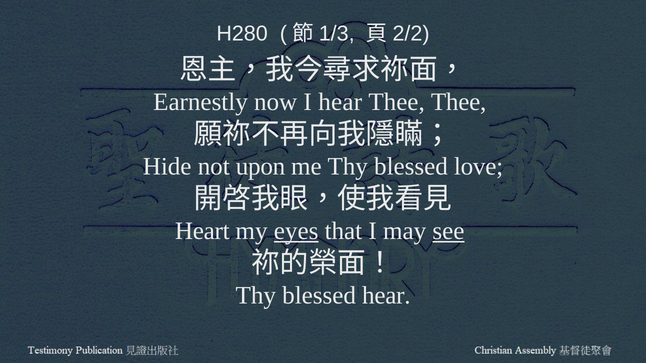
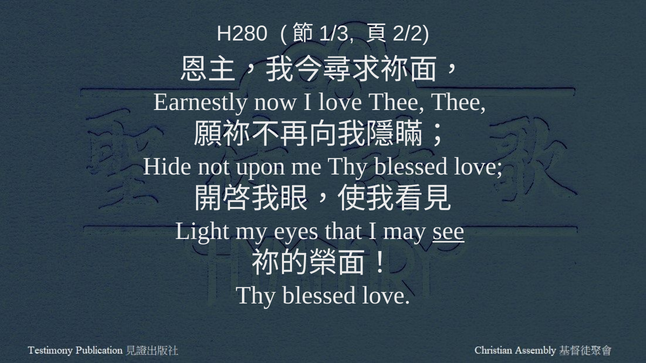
I hear: hear -> love
Heart: Heart -> Light
eyes underline: present -> none
hear at (386, 296): hear -> love
